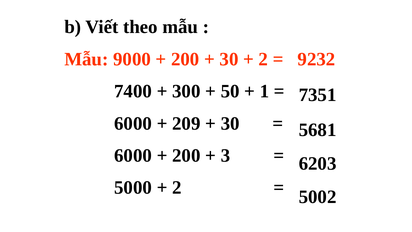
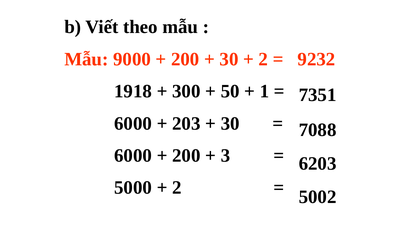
7400: 7400 -> 1918
209: 209 -> 203
5681: 5681 -> 7088
